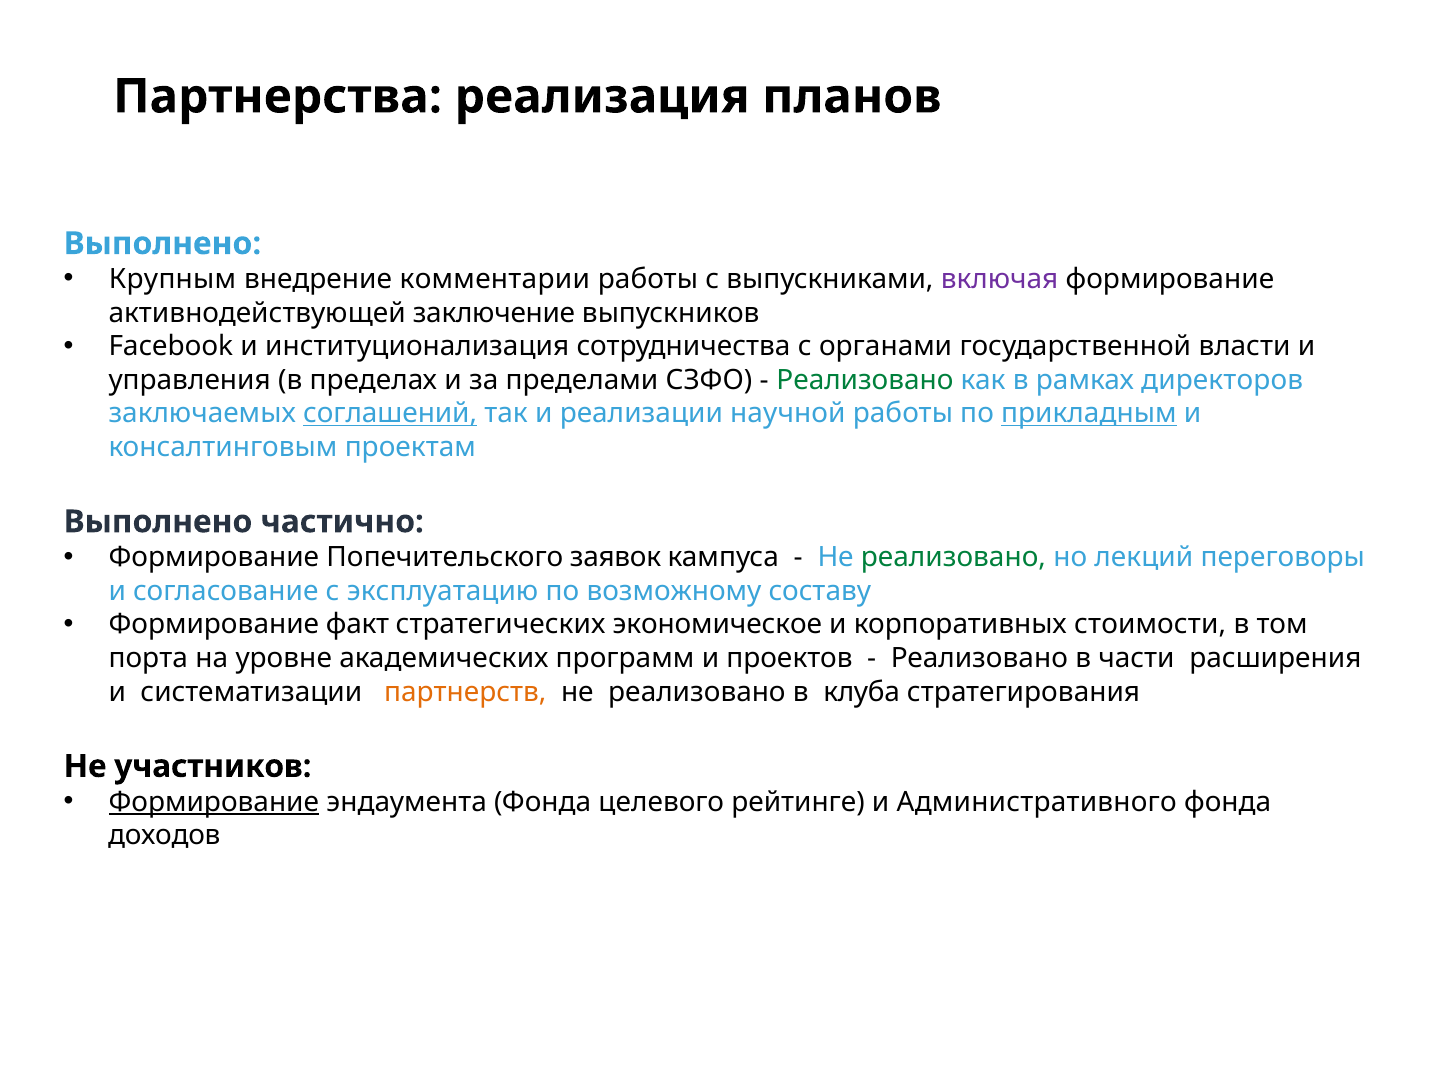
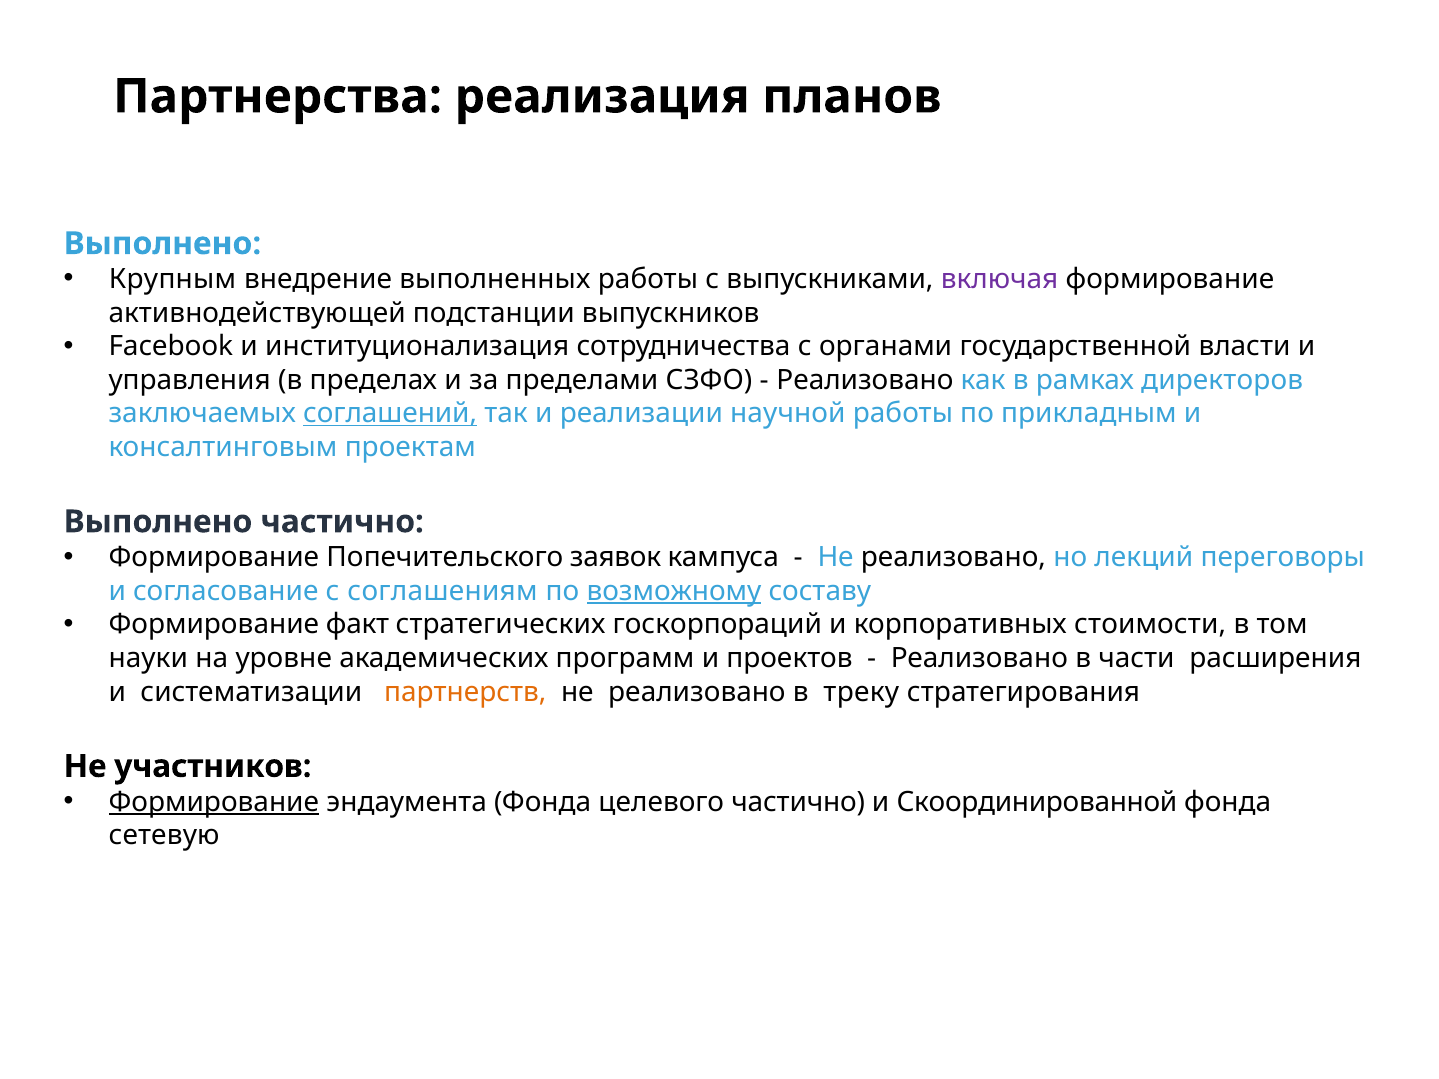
комментарии: комментарии -> выполненных
заключение: заключение -> подстанции
Реализовано at (865, 380) colour: green -> black
прикладным underline: present -> none
реализовано at (953, 558) colour: green -> black
эксплуатацию: эксплуатацию -> соглашениям
возможному underline: none -> present
экономическое: экономическое -> госкорпораций
порта: порта -> науки
клуба: клуба -> треку
целевого рейтинге: рейтинге -> частично
Административного: Административного -> Скоординированной
доходов: доходов -> сетевую
